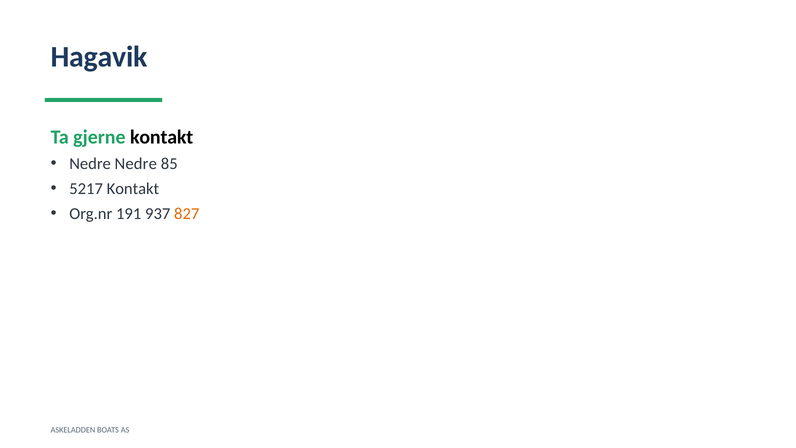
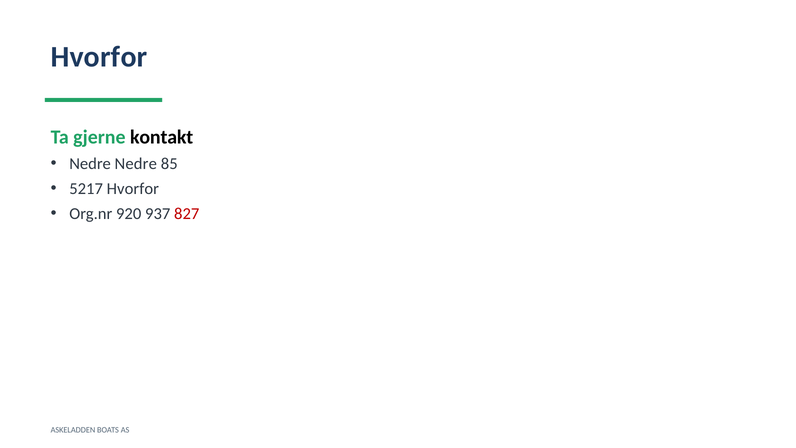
Hagavik at (99, 57): Hagavik -> Hvorfor
5217 Kontakt: Kontakt -> Hvorfor
191: 191 -> 920
827 colour: orange -> red
